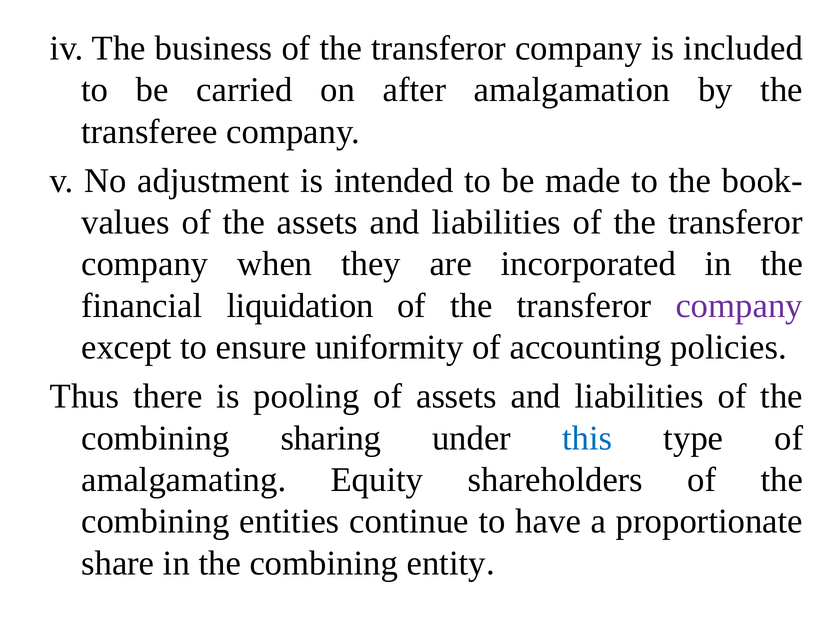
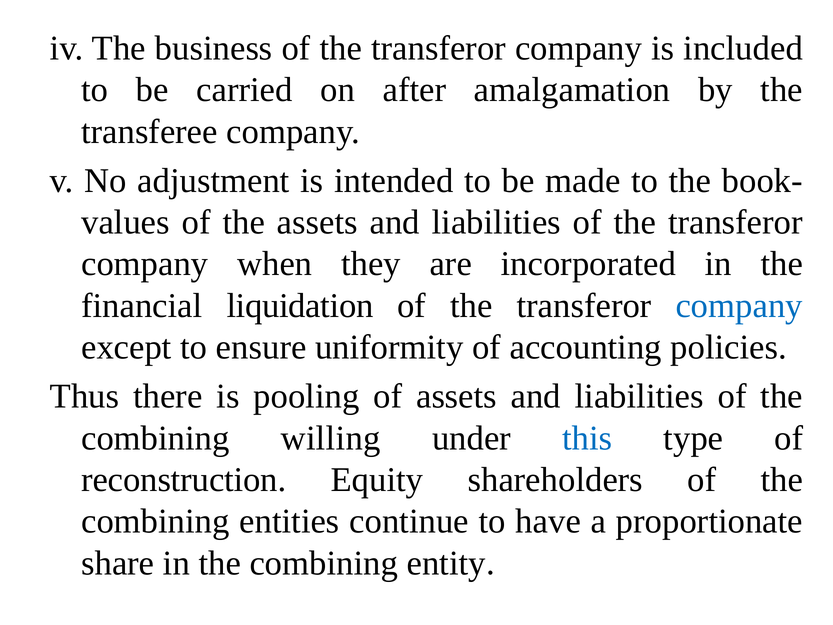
company at (739, 306) colour: purple -> blue
sharing: sharing -> willing
amalgamating: amalgamating -> reconstruction
